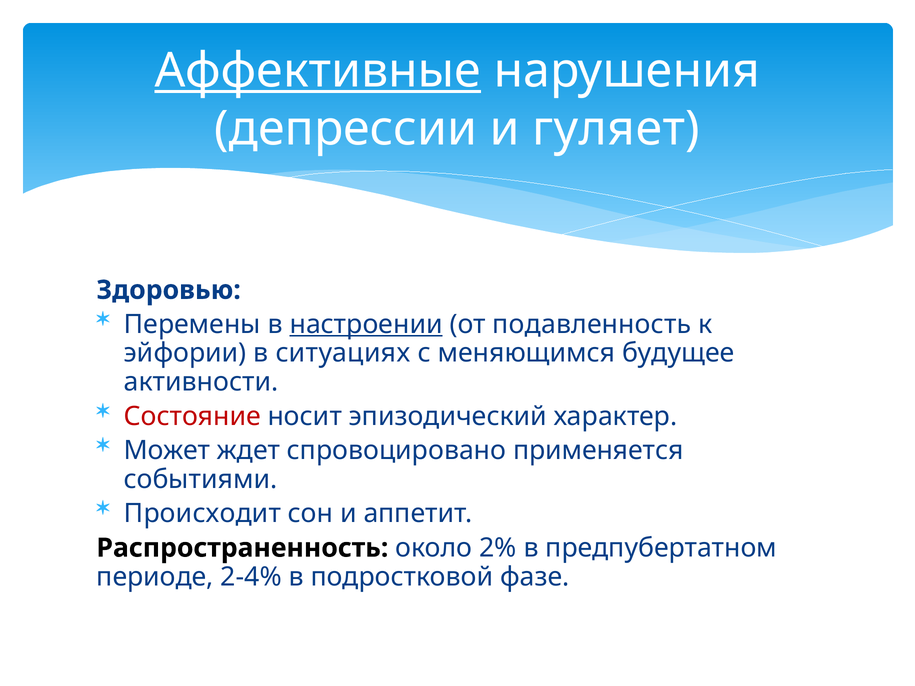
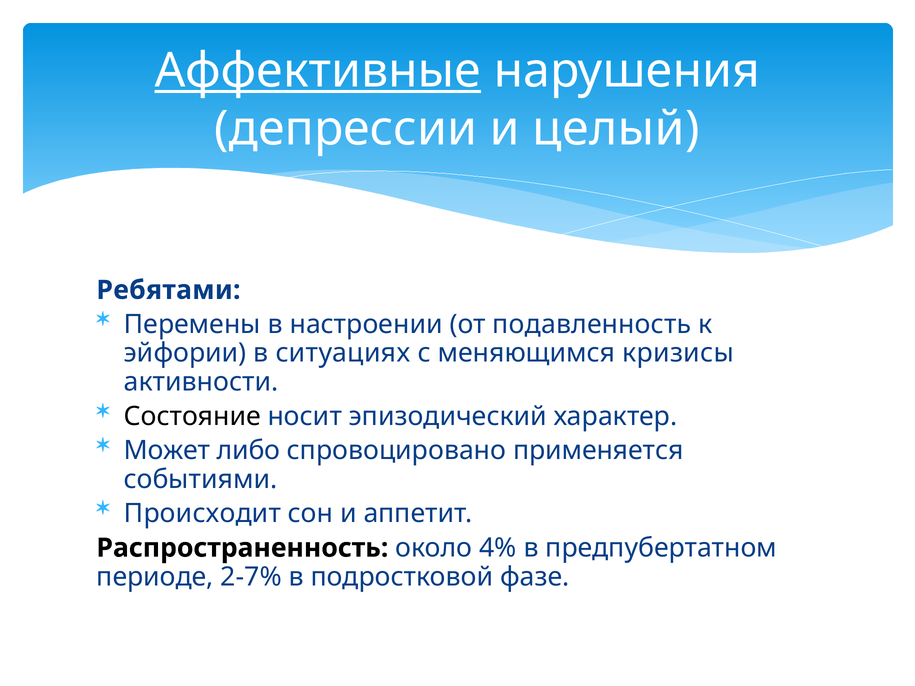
гуляет: гуляет -> целый
Здоровью: Здоровью -> Ребятами
настроении underline: present -> none
будущее: будущее -> кризисы
Состояние colour: red -> black
ждет: ждет -> либо
2%: 2% -> 4%
2-4%: 2-4% -> 2-7%
